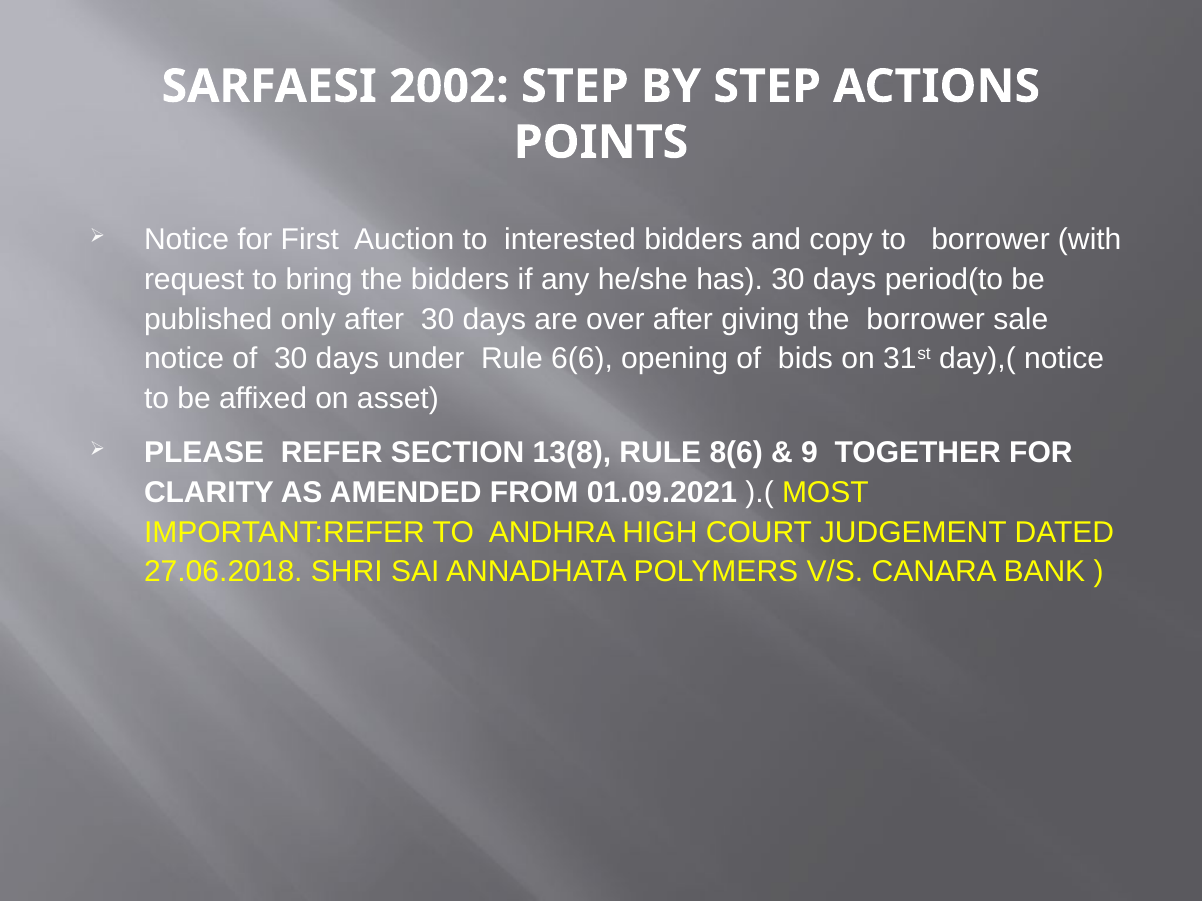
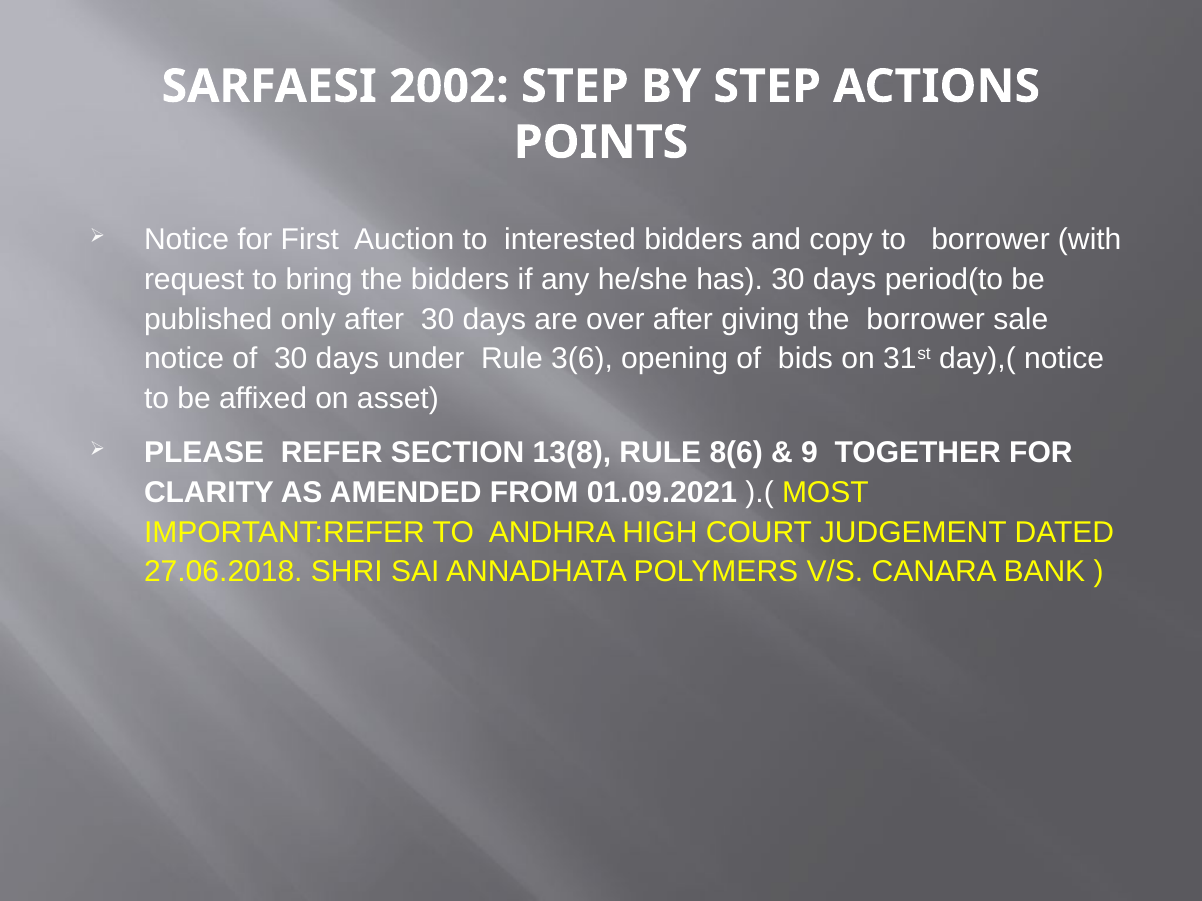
6(6: 6(6 -> 3(6
